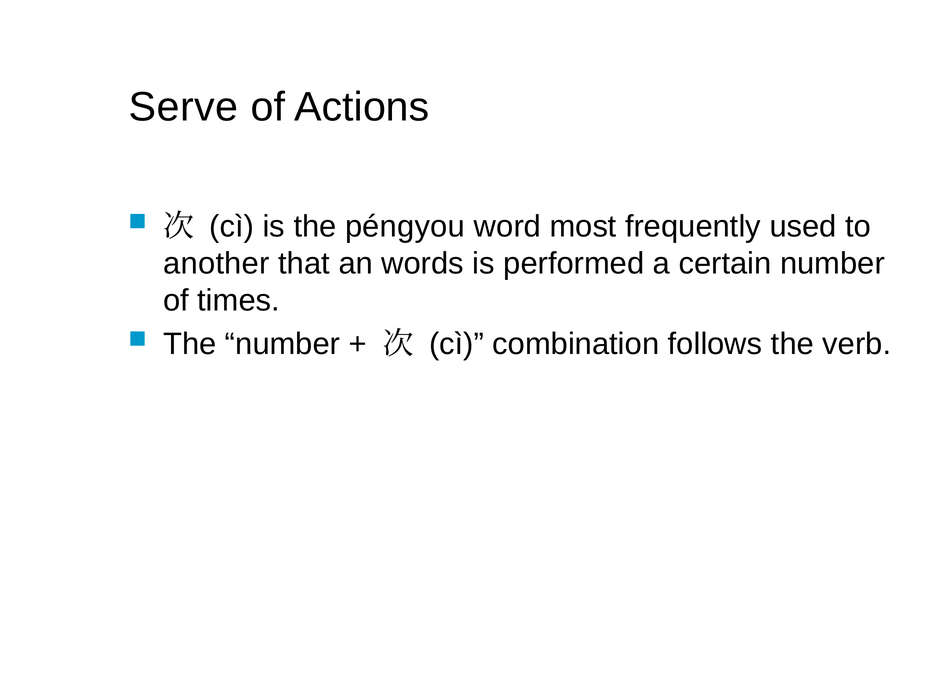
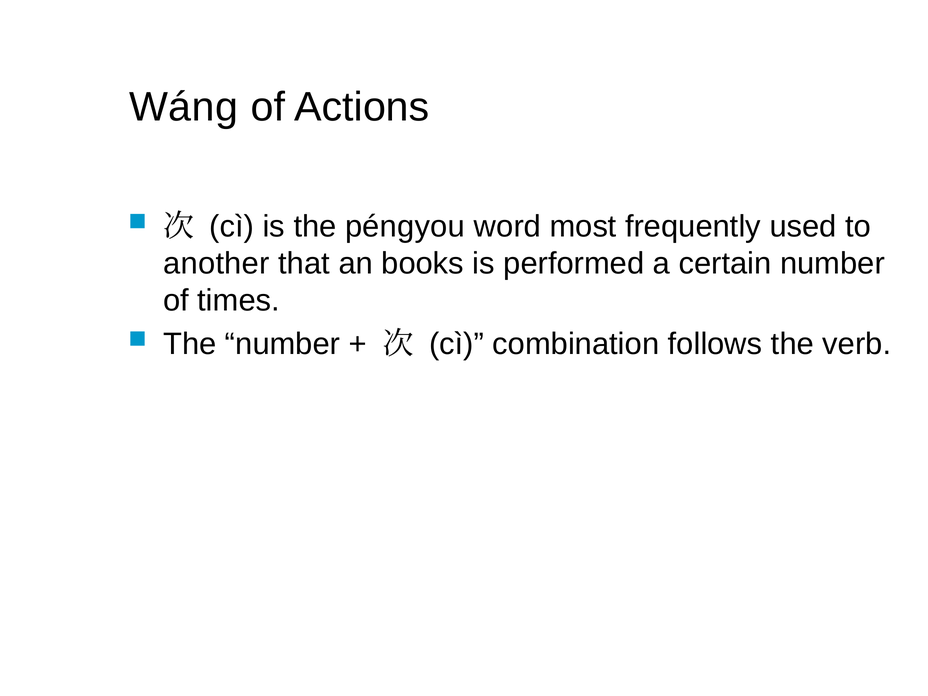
Serve: Serve -> Wáng
words: words -> books
